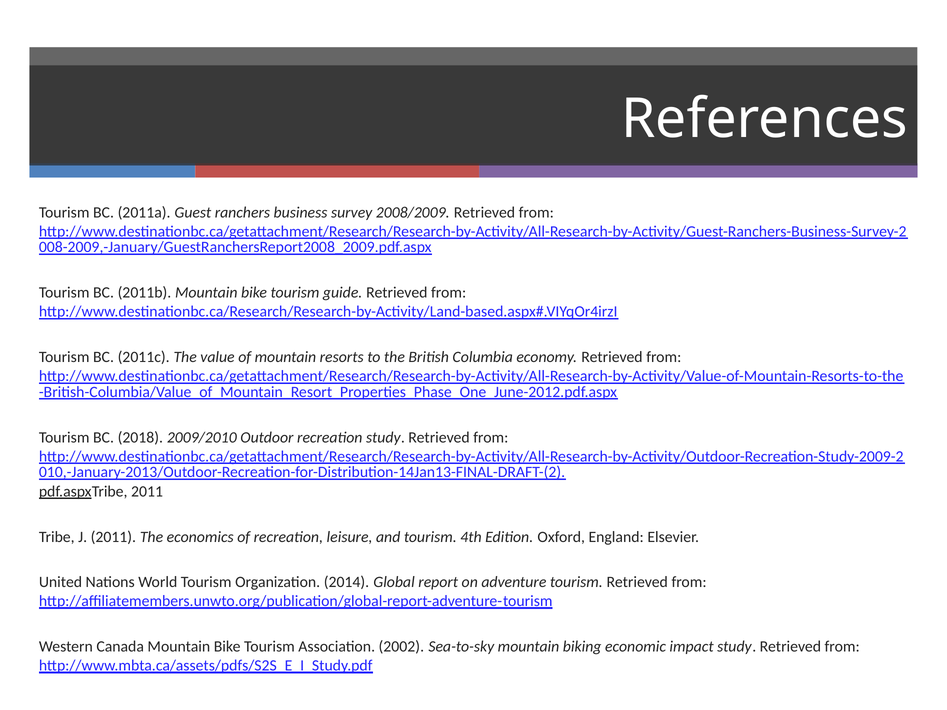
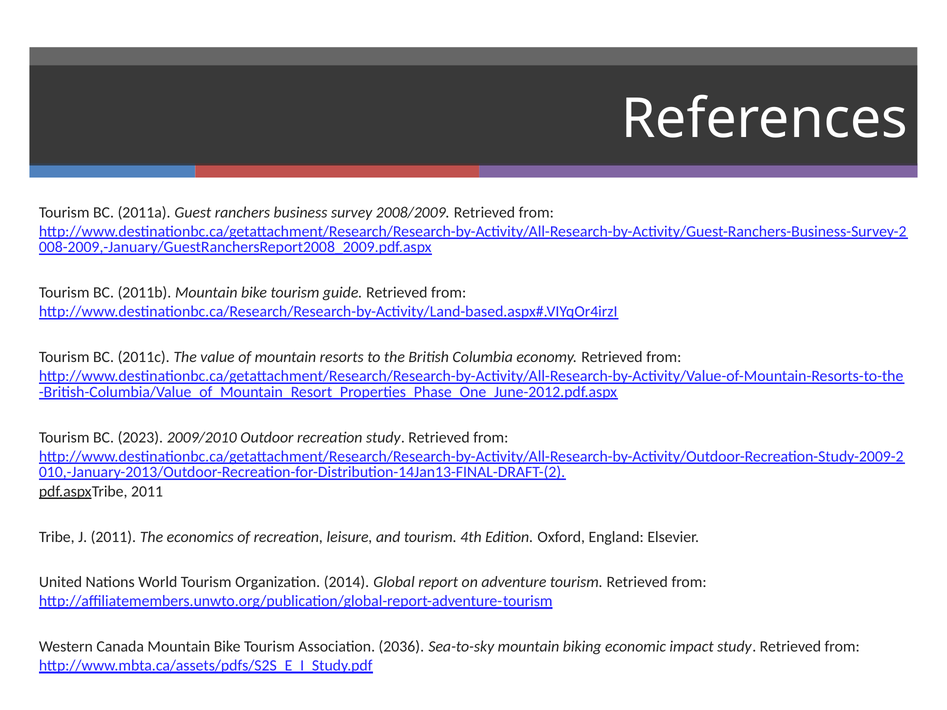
2018: 2018 -> 2023
2002: 2002 -> 2036
